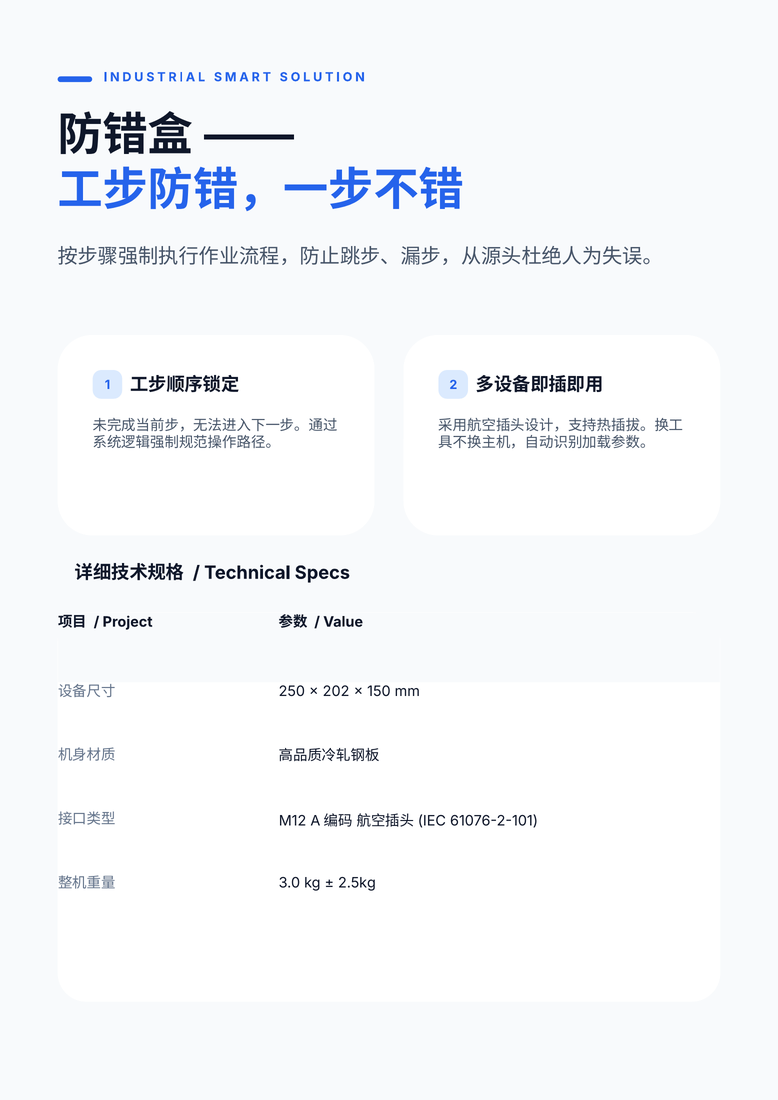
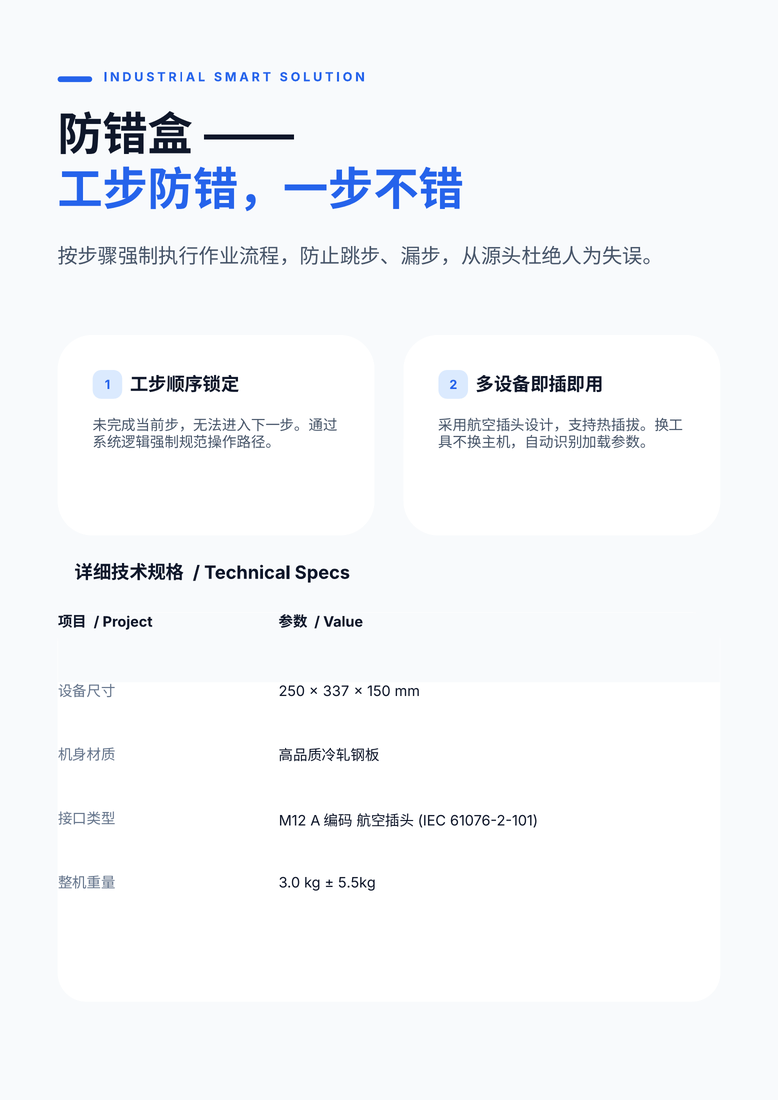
202: 202 -> 337
2.5kg: 2.5kg -> 5.5kg
